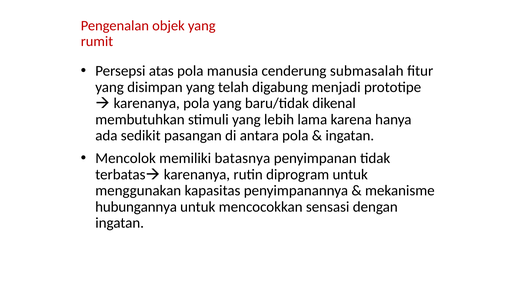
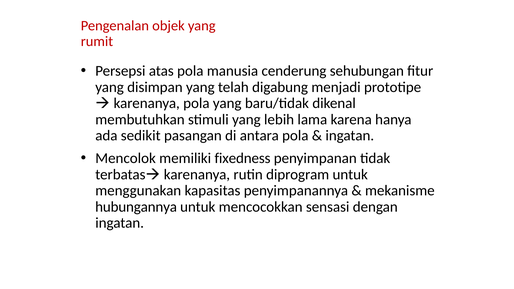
submasalah: submasalah -> sehubungan
batasnya: batasnya -> fixedness
